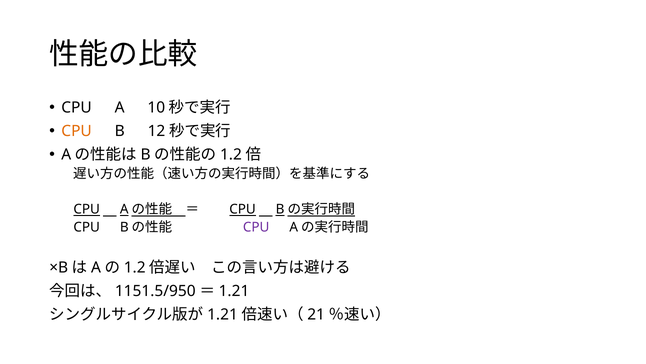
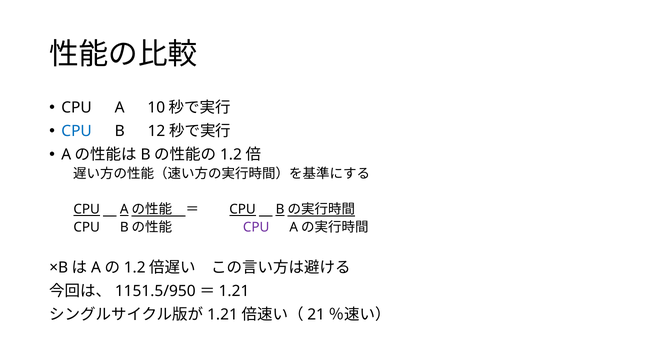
CPU at (77, 131) colour: orange -> blue
